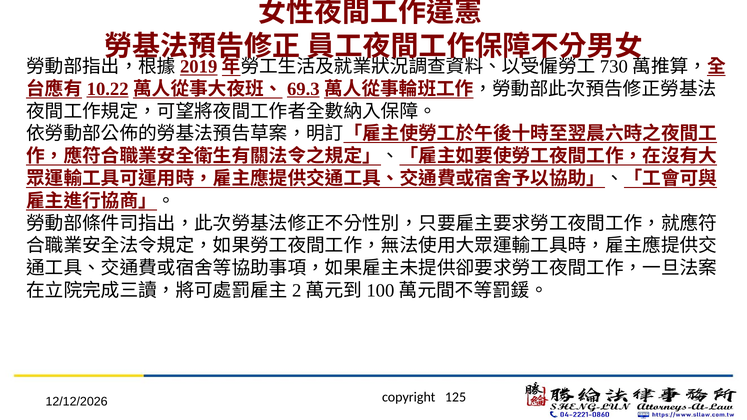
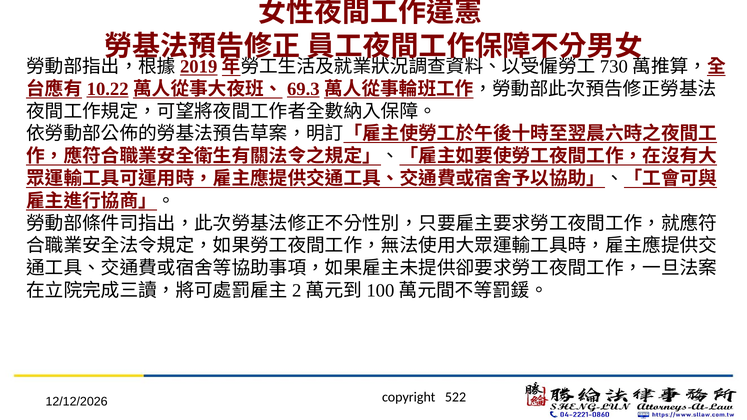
125: 125 -> 522
